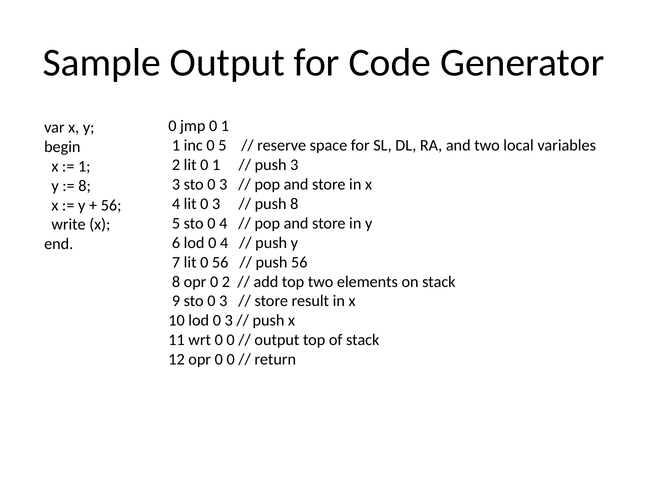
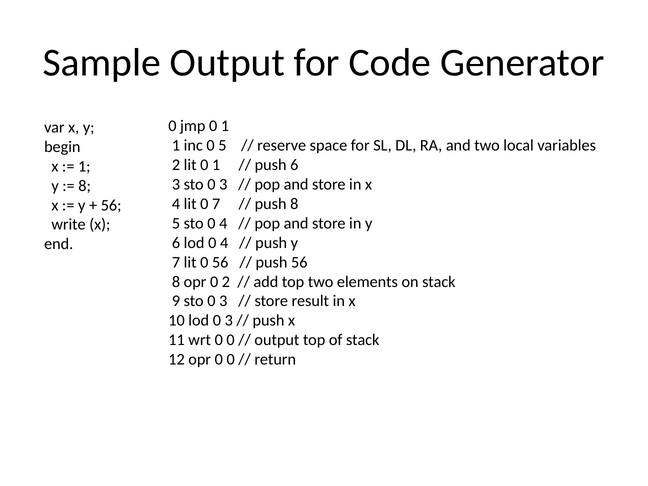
push 3: 3 -> 6
lit 0 3: 3 -> 7
